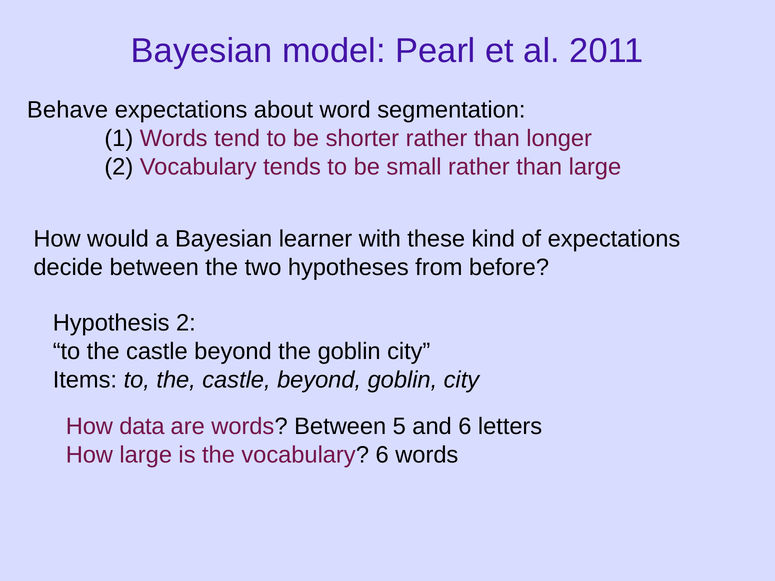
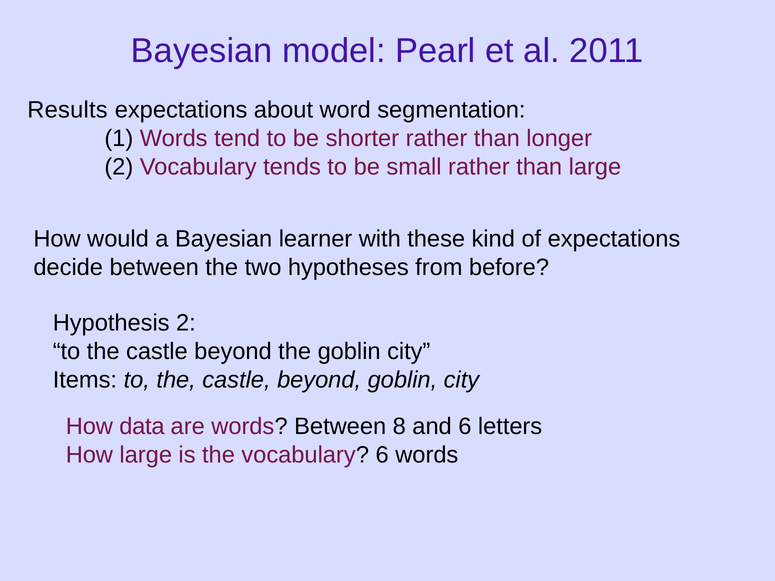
Behave: Behave -> Results
5: 5 -> 8
